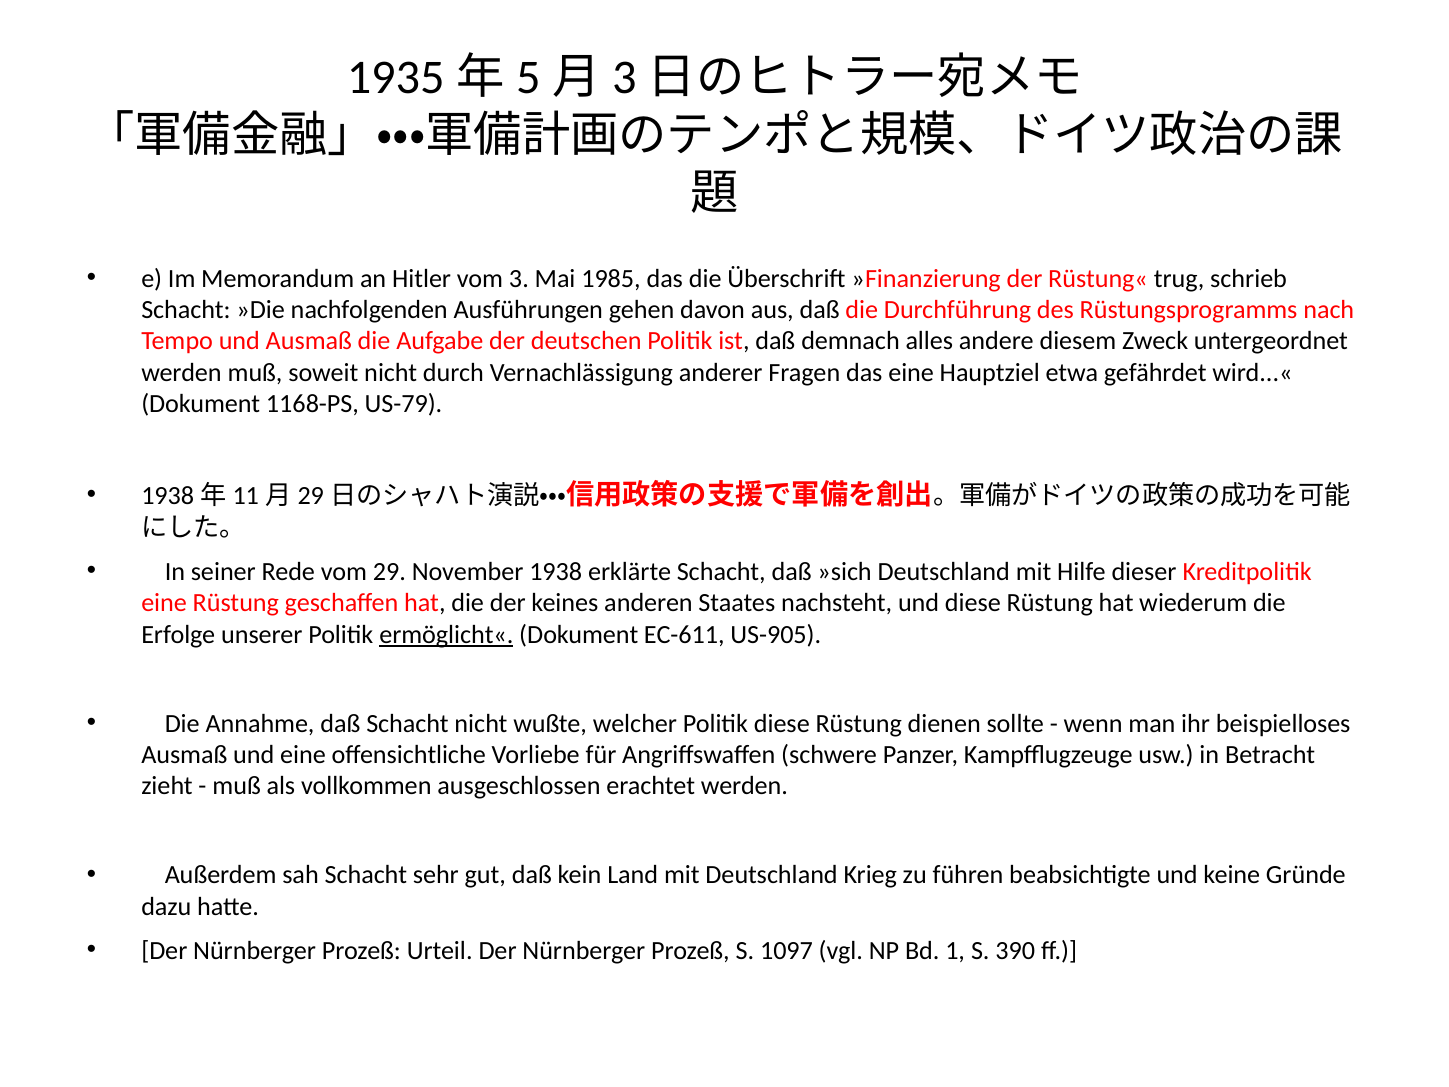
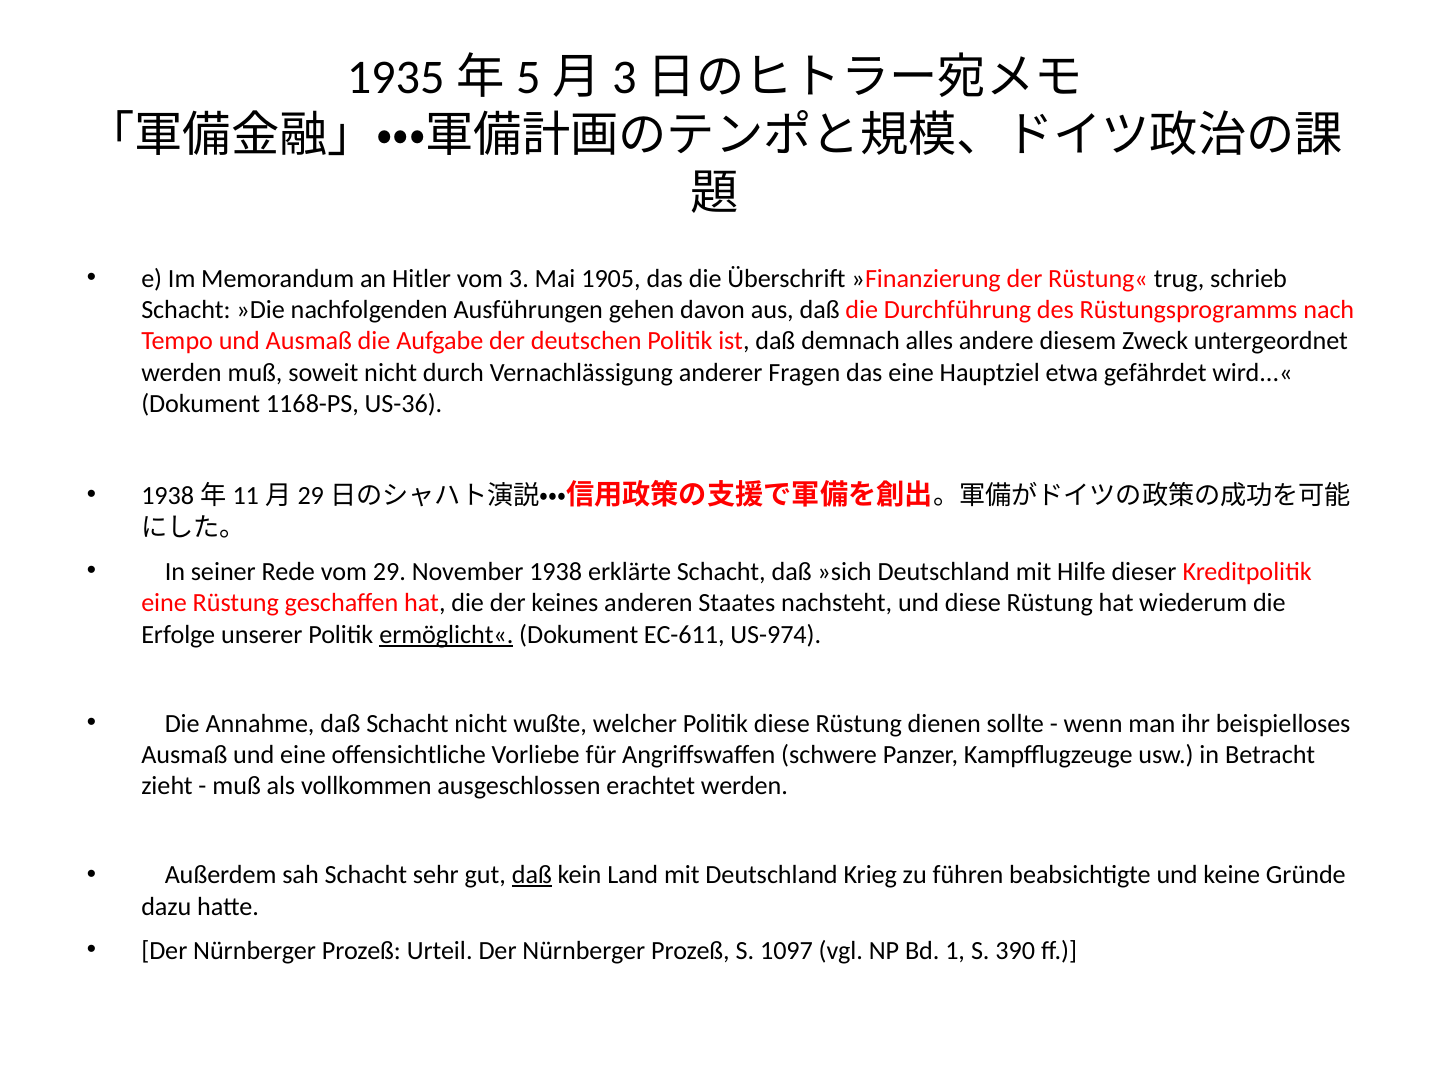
1985: 1985 -> 1905
US-79: US-79 -> US-36
US-905: US-905 -> US-974
daß at (532, 875) underline: none -> present
